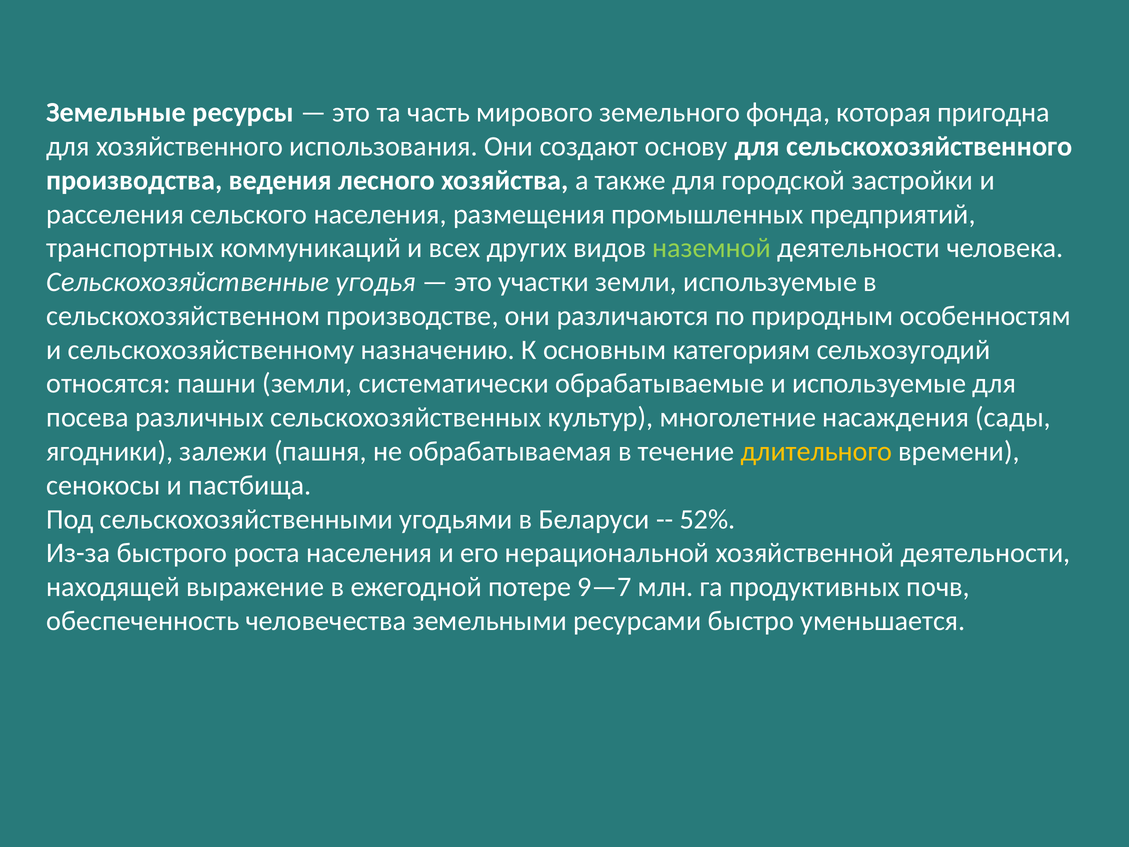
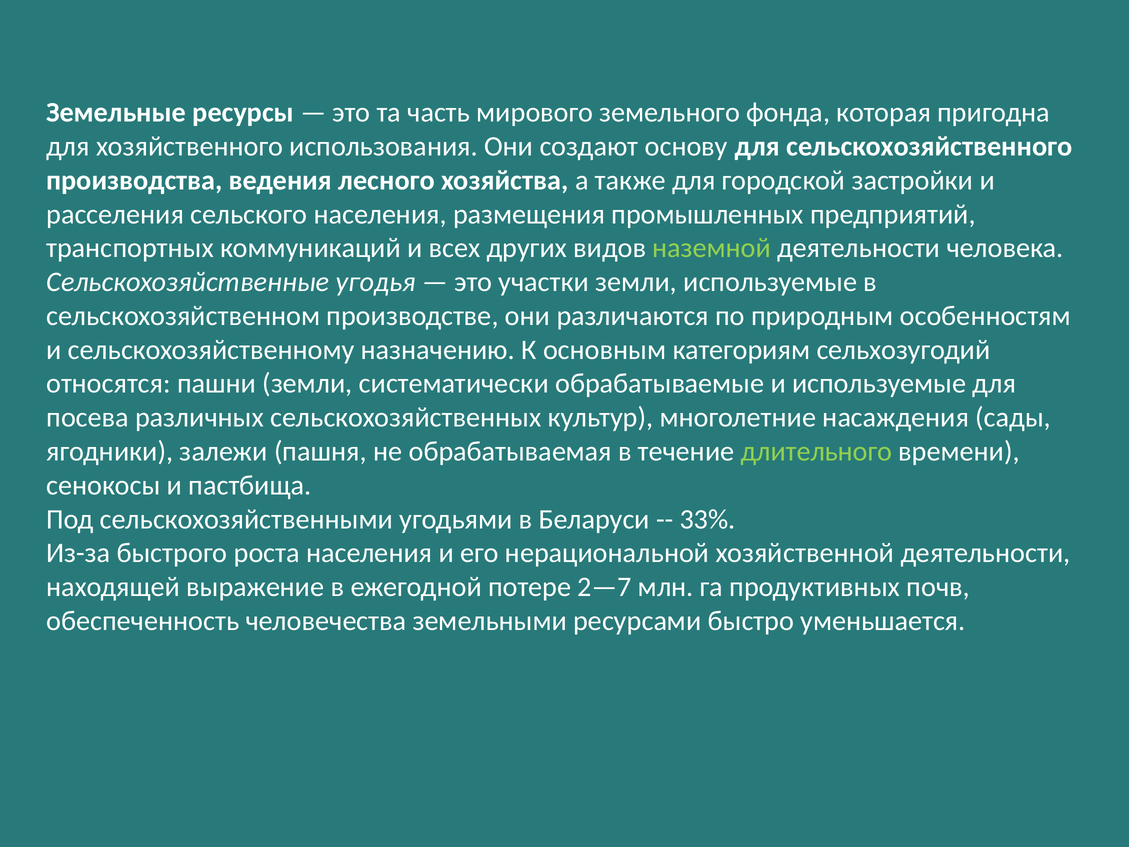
длительного colour: yellow -> light green
52%: 52% -> 33%
9—7: 9—7 -> 2—7
